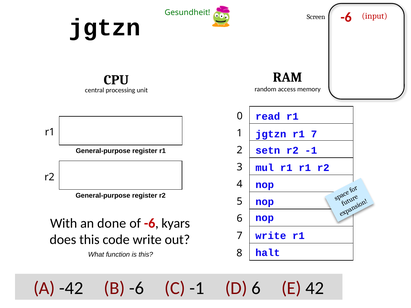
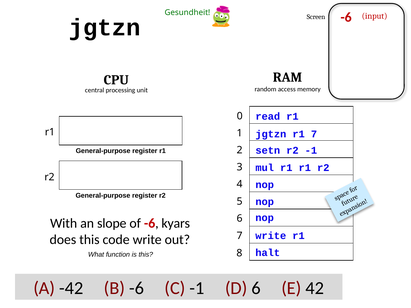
done: done -> slope
